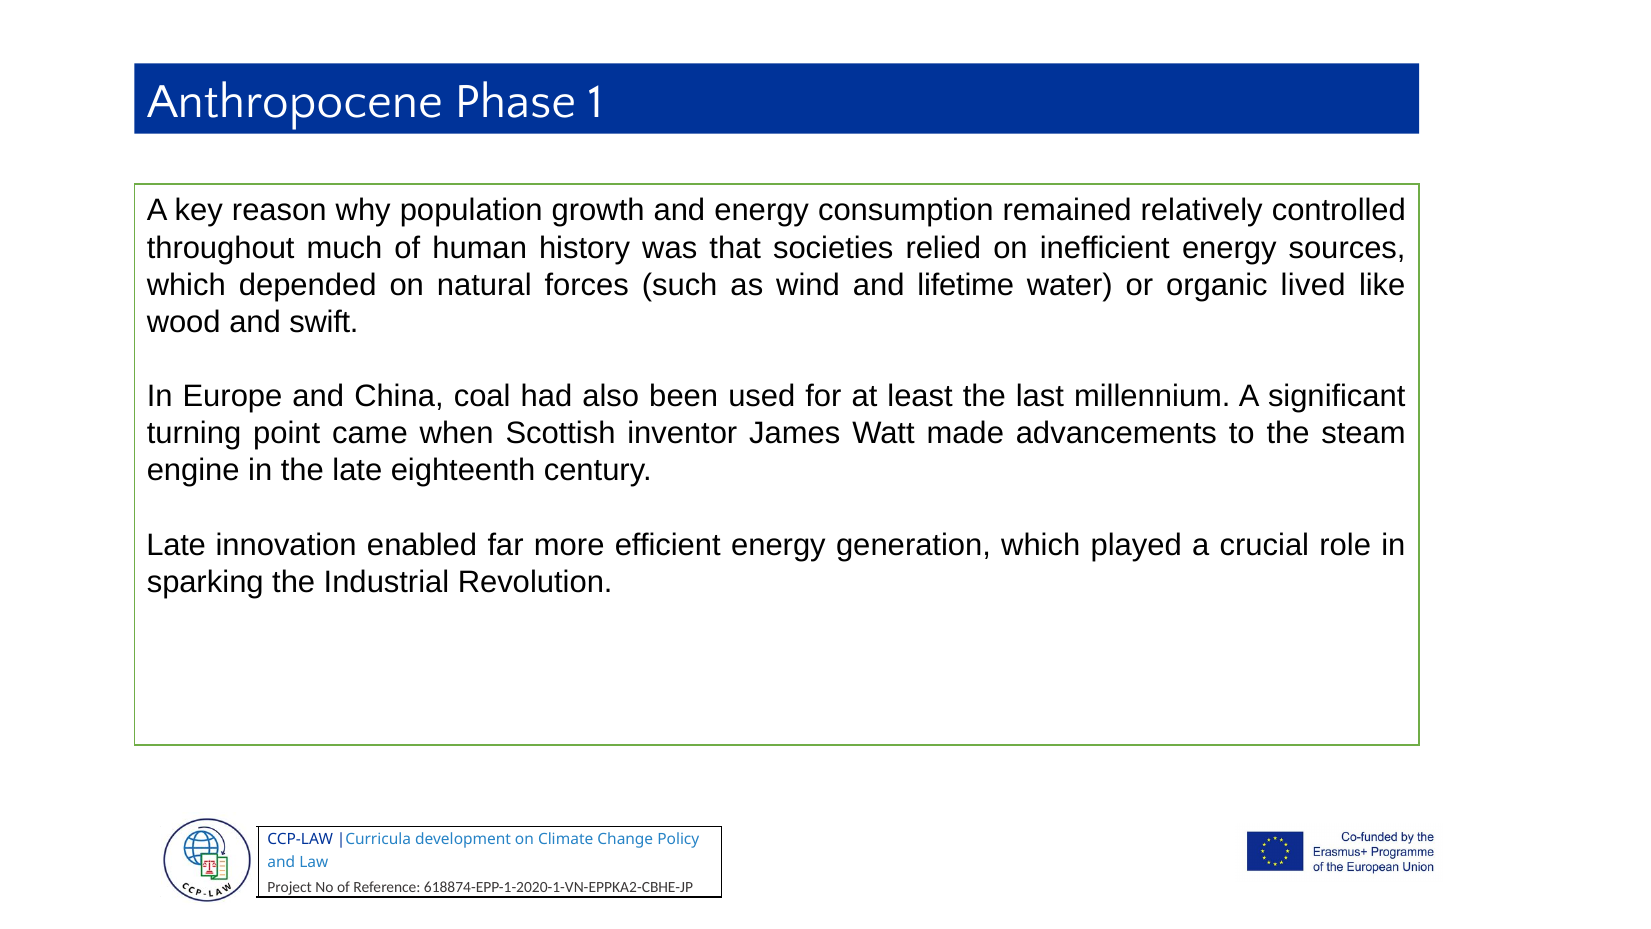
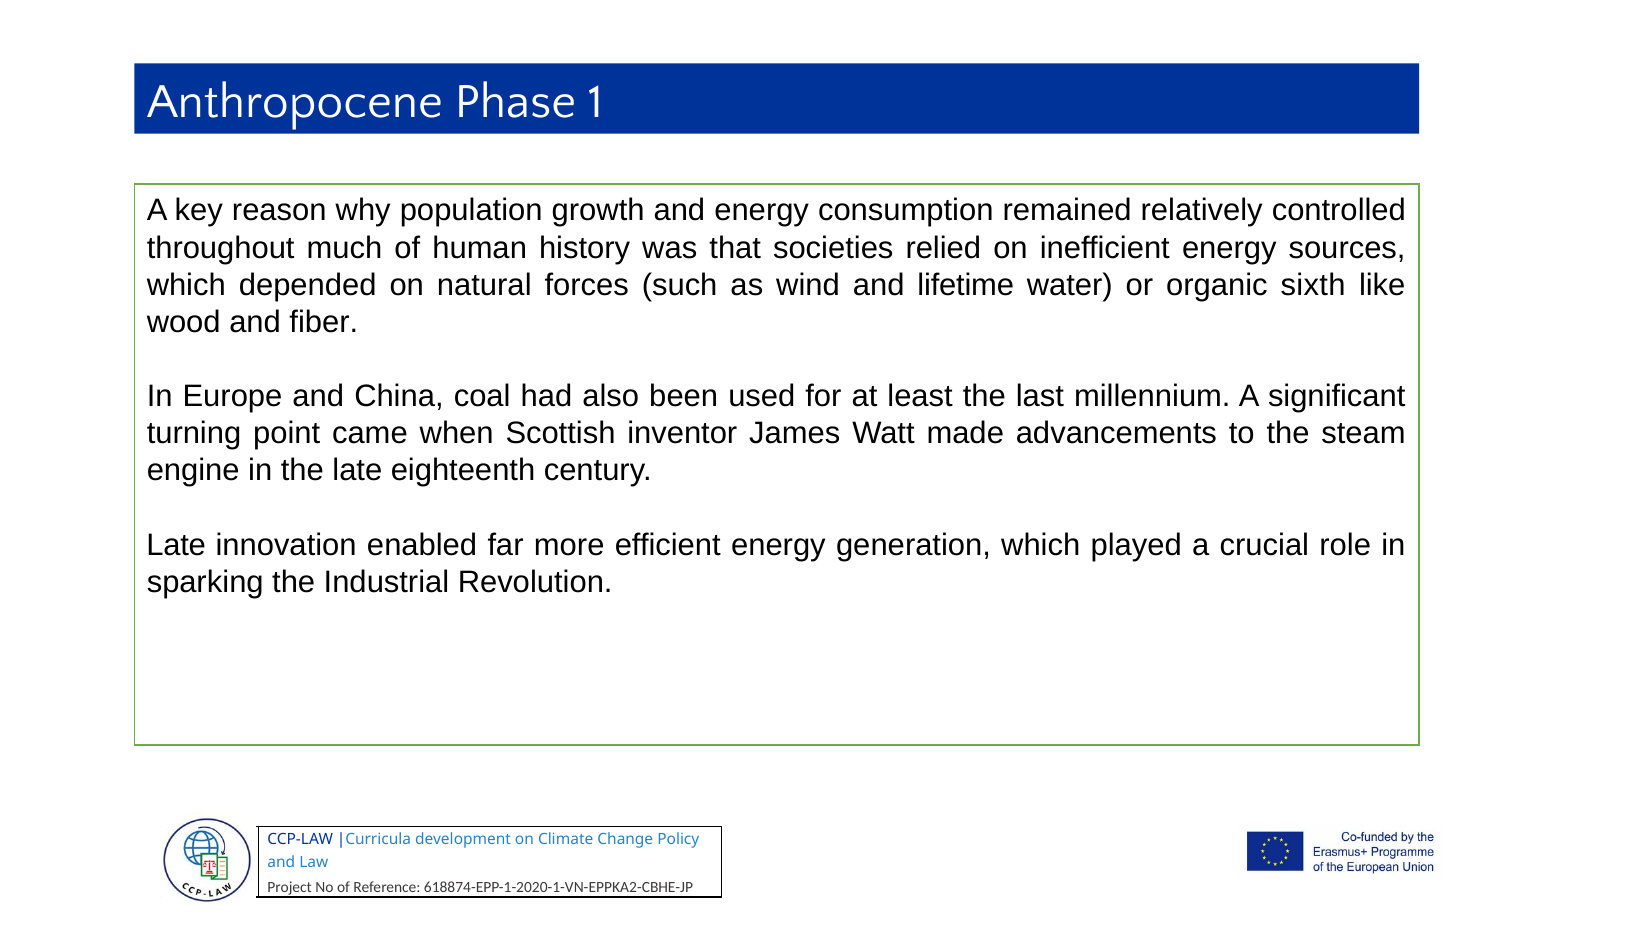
lived: lived -> sixth
swift: swift -> fiber
